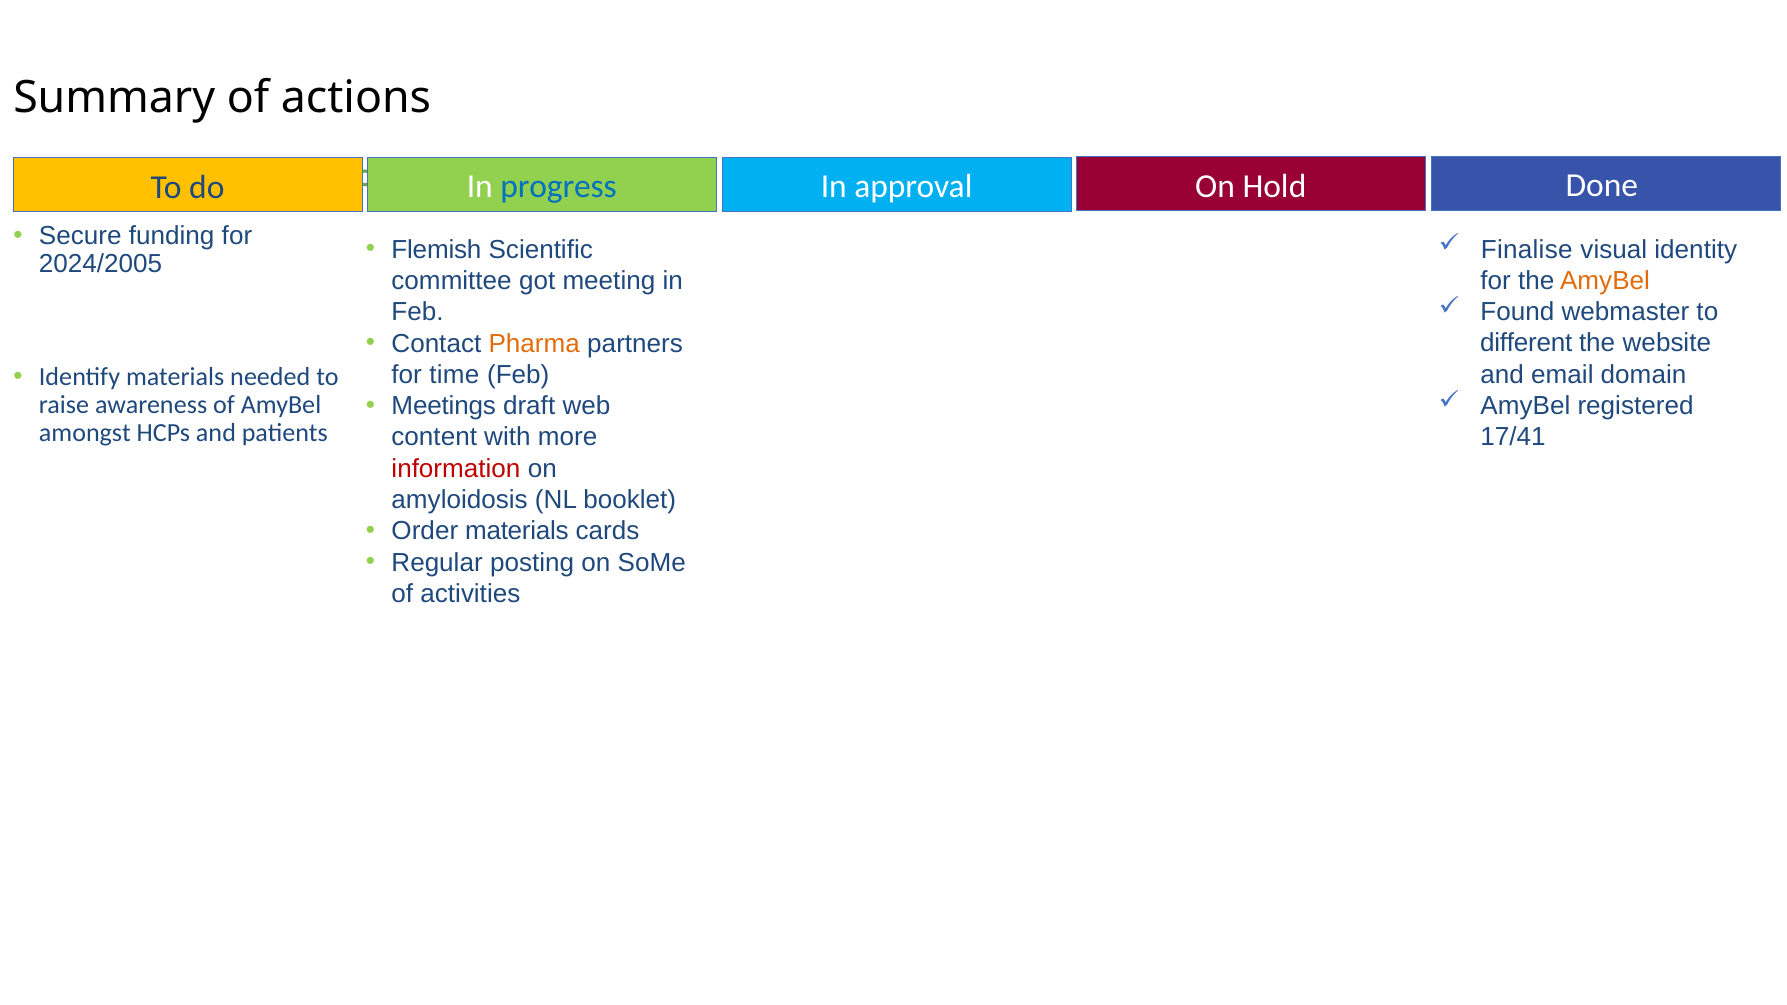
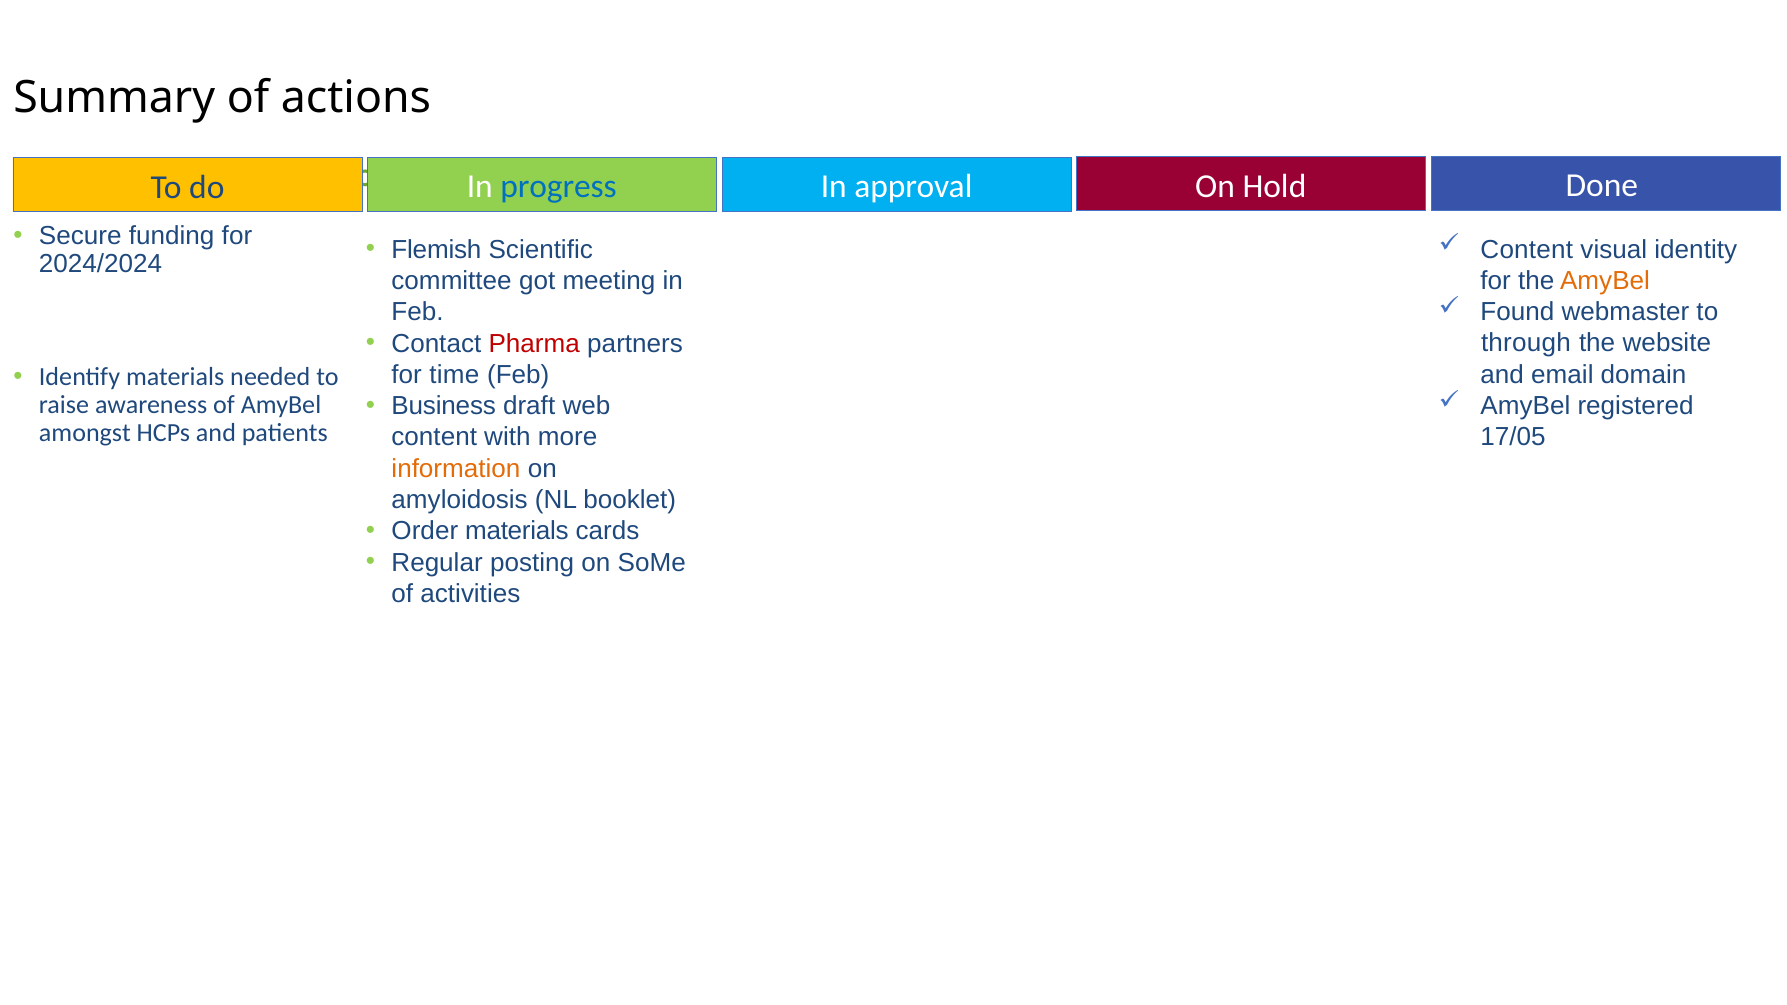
Finalise at (1527, 249): Finalise -> Content
2024/2005: 2024/2005 -> 2024/2024
Pharma colour: orange -> red
different: different -> through
Meetings: Meetings -> Business
17/41: 17/41 -> 17/05
information colour: red -> orange
